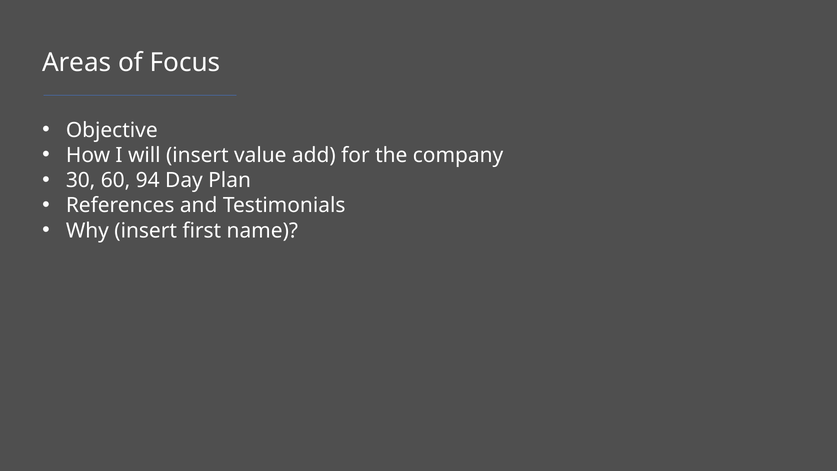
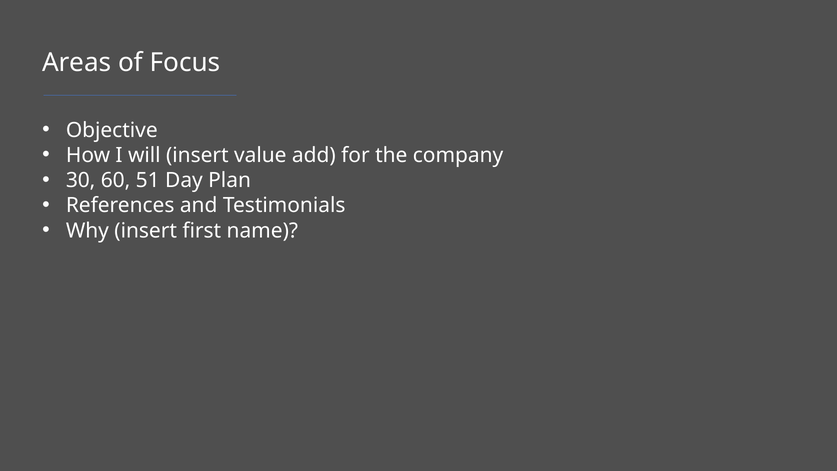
94: 94 -> 51
